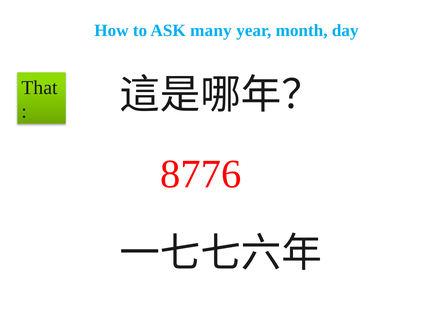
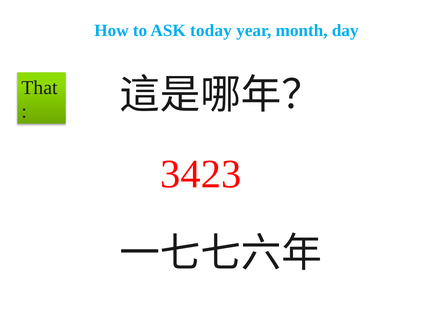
many: many -> today
8776: 8776 -> 3423
